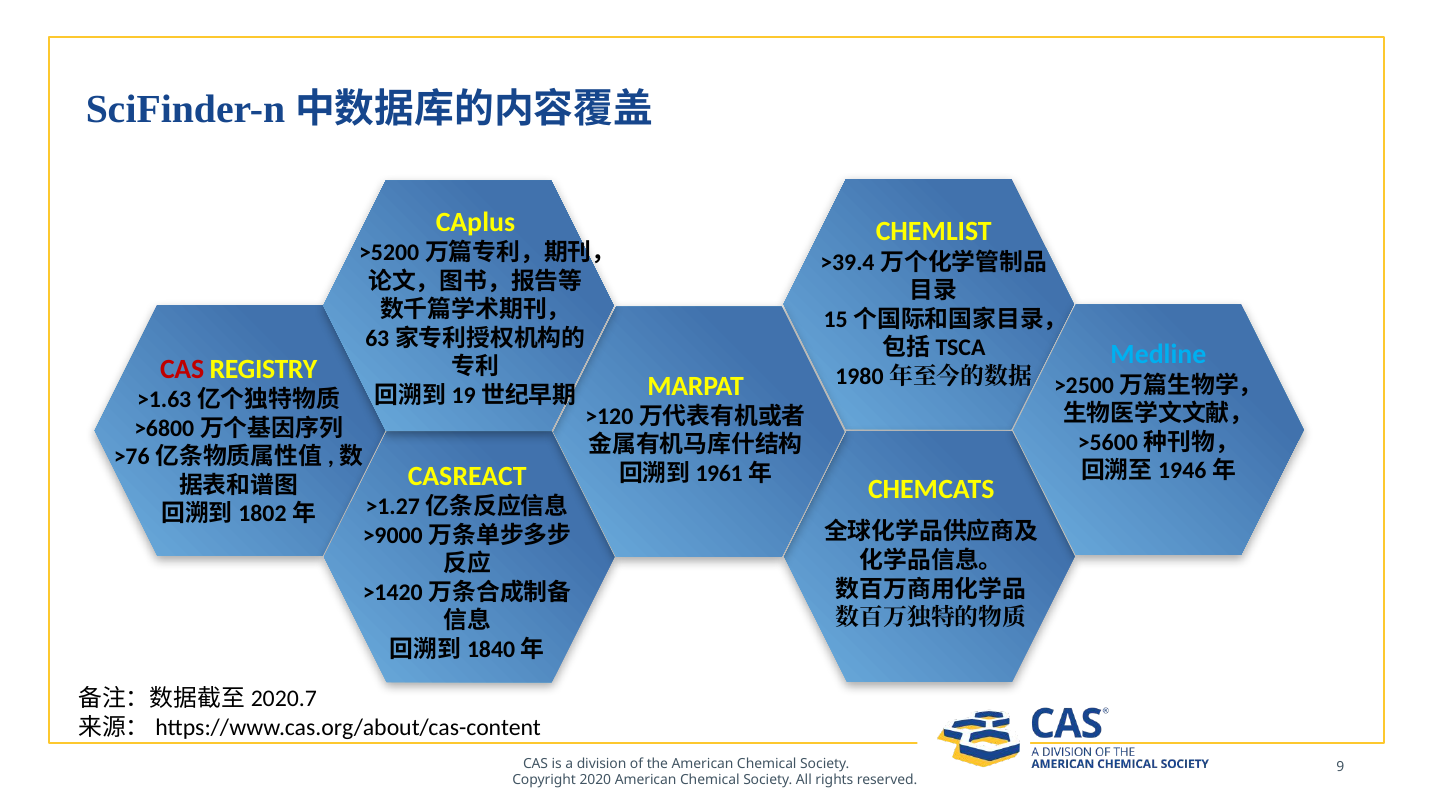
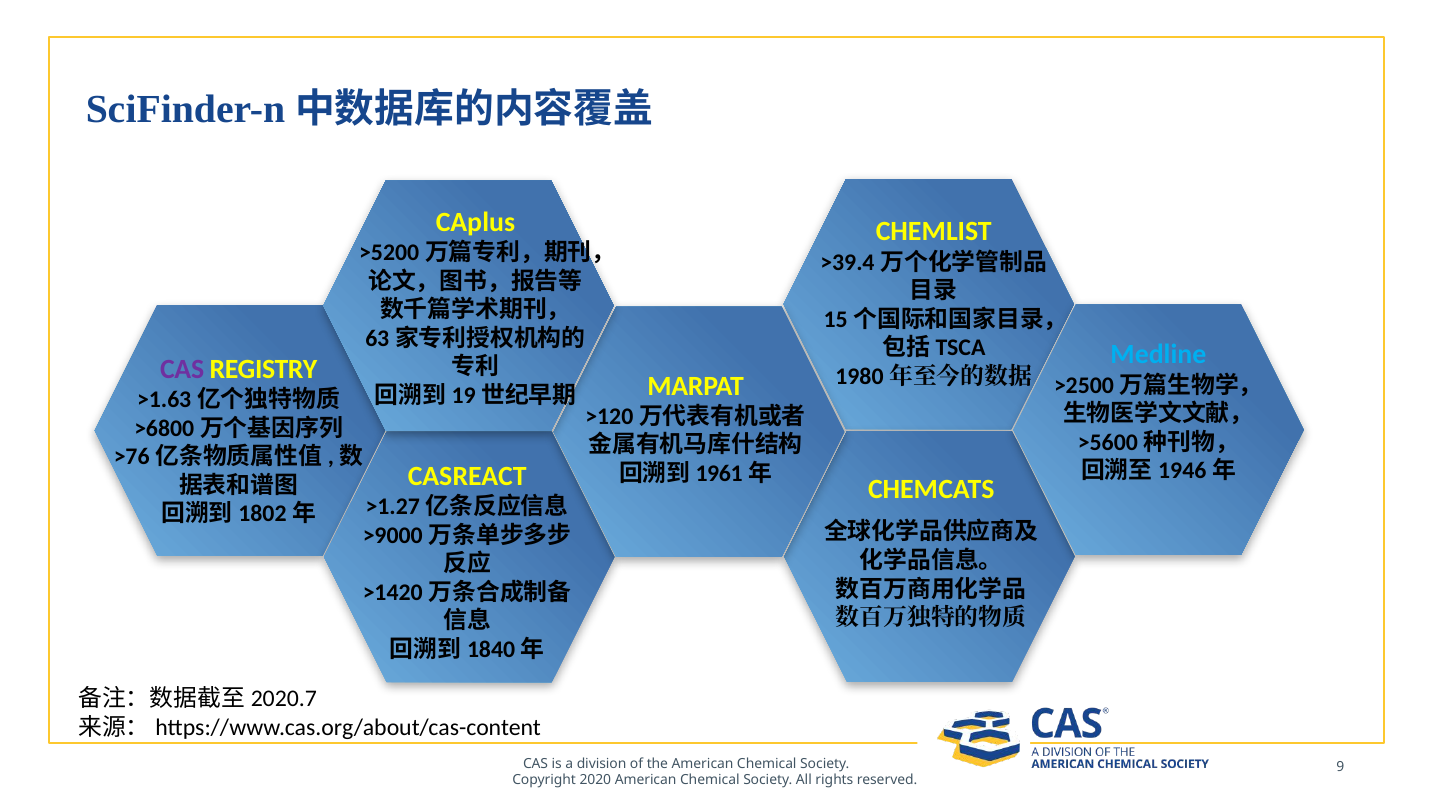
CAS at (182, 369) colour: red -> purple
